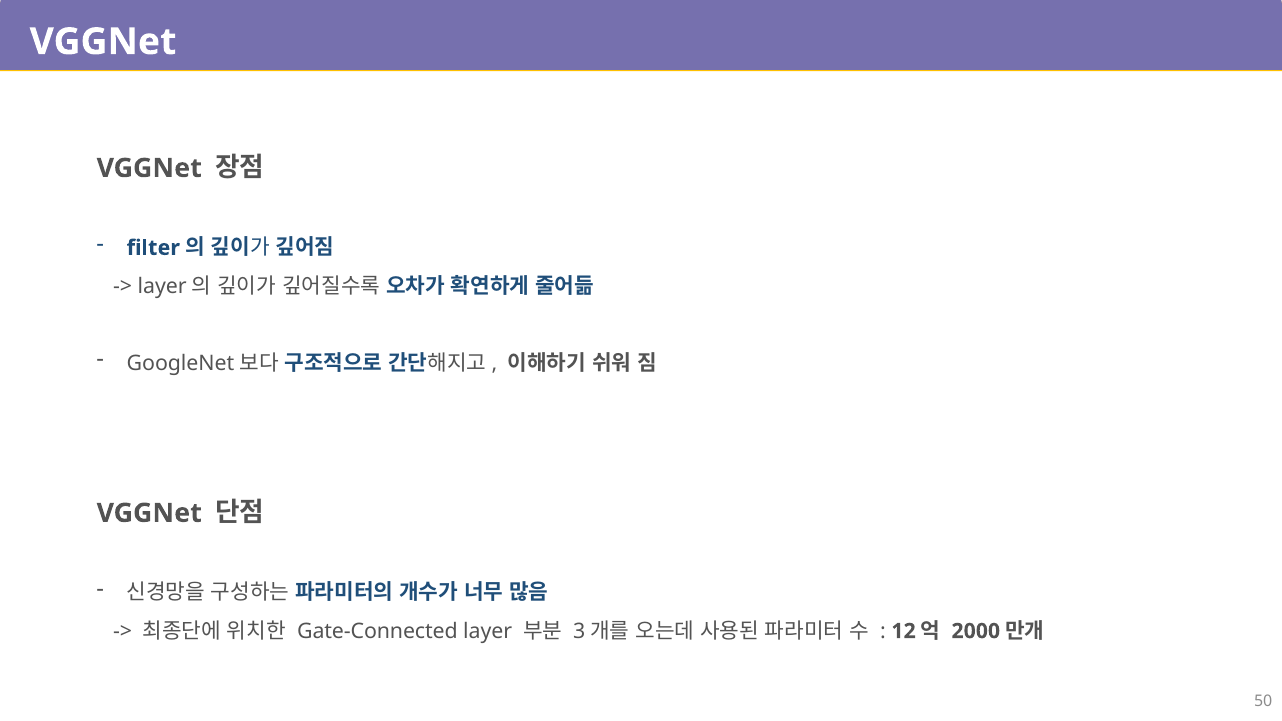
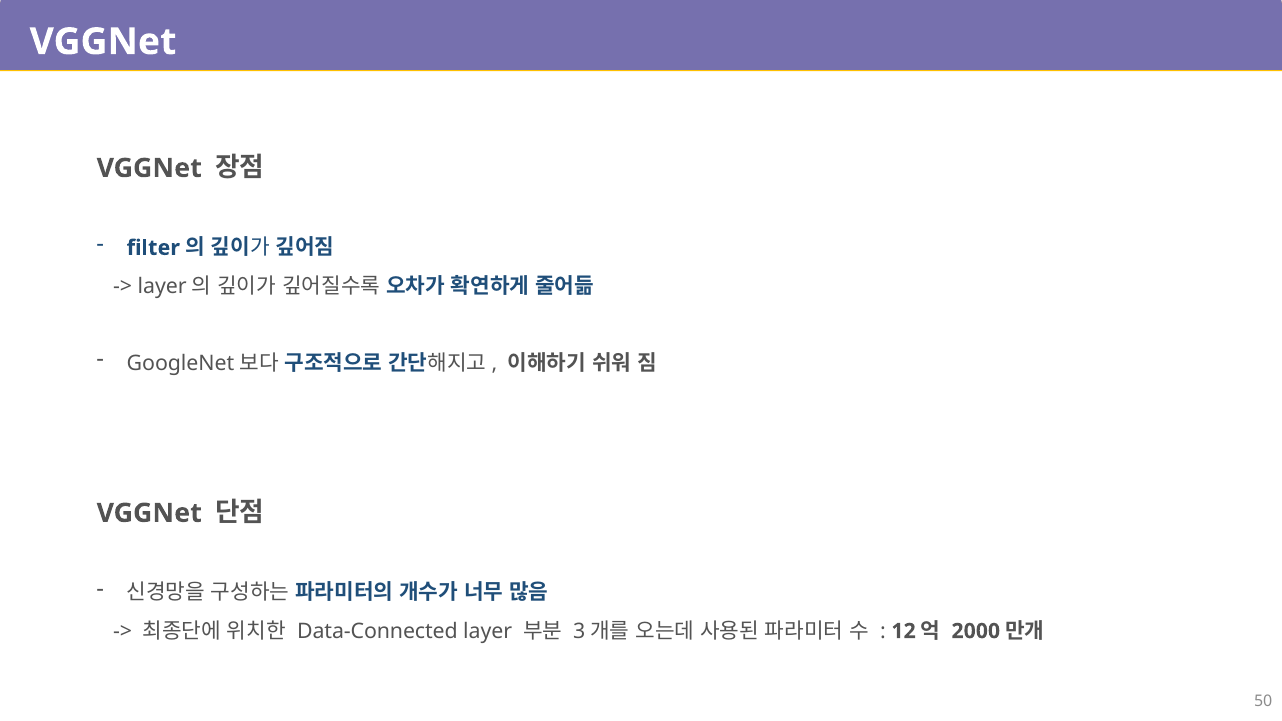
Gate-Connected: Gate-Connected -> Data-Connected
